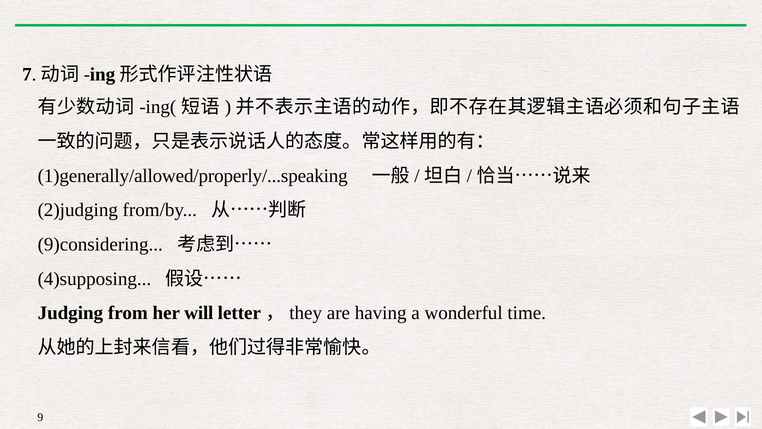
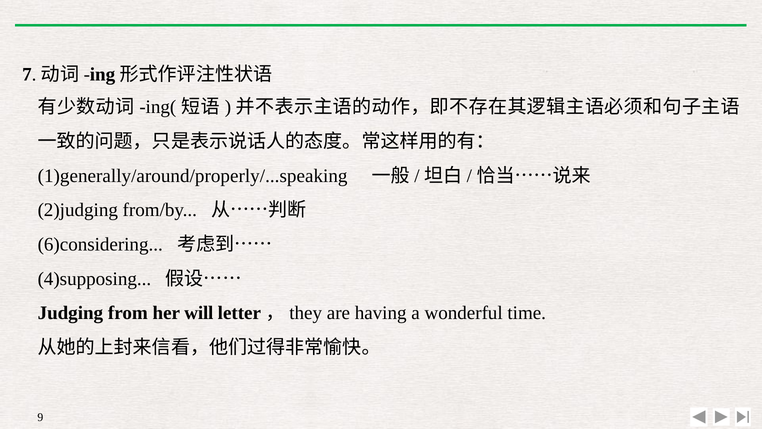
1)generally/allowed/properly/...speaking: 1)generally/allowed/properly/...speaking -> 1)generally/around/properly/...speaking
9)considering: 9)considering -> 6)considering
